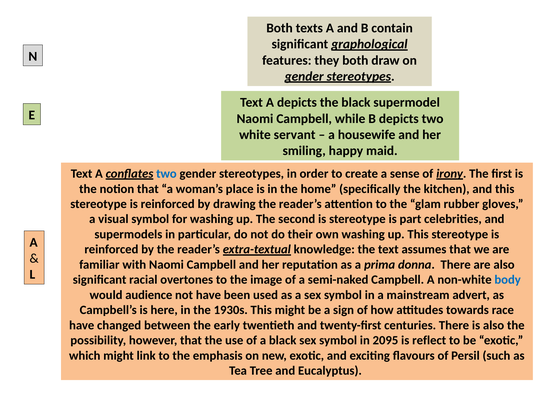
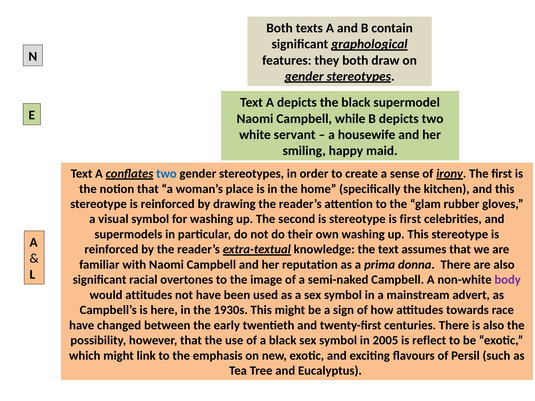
is part: part -> first
body colour: blue -> purple
would audience: audience -> attitudes
2095: 2095 -> 2005
